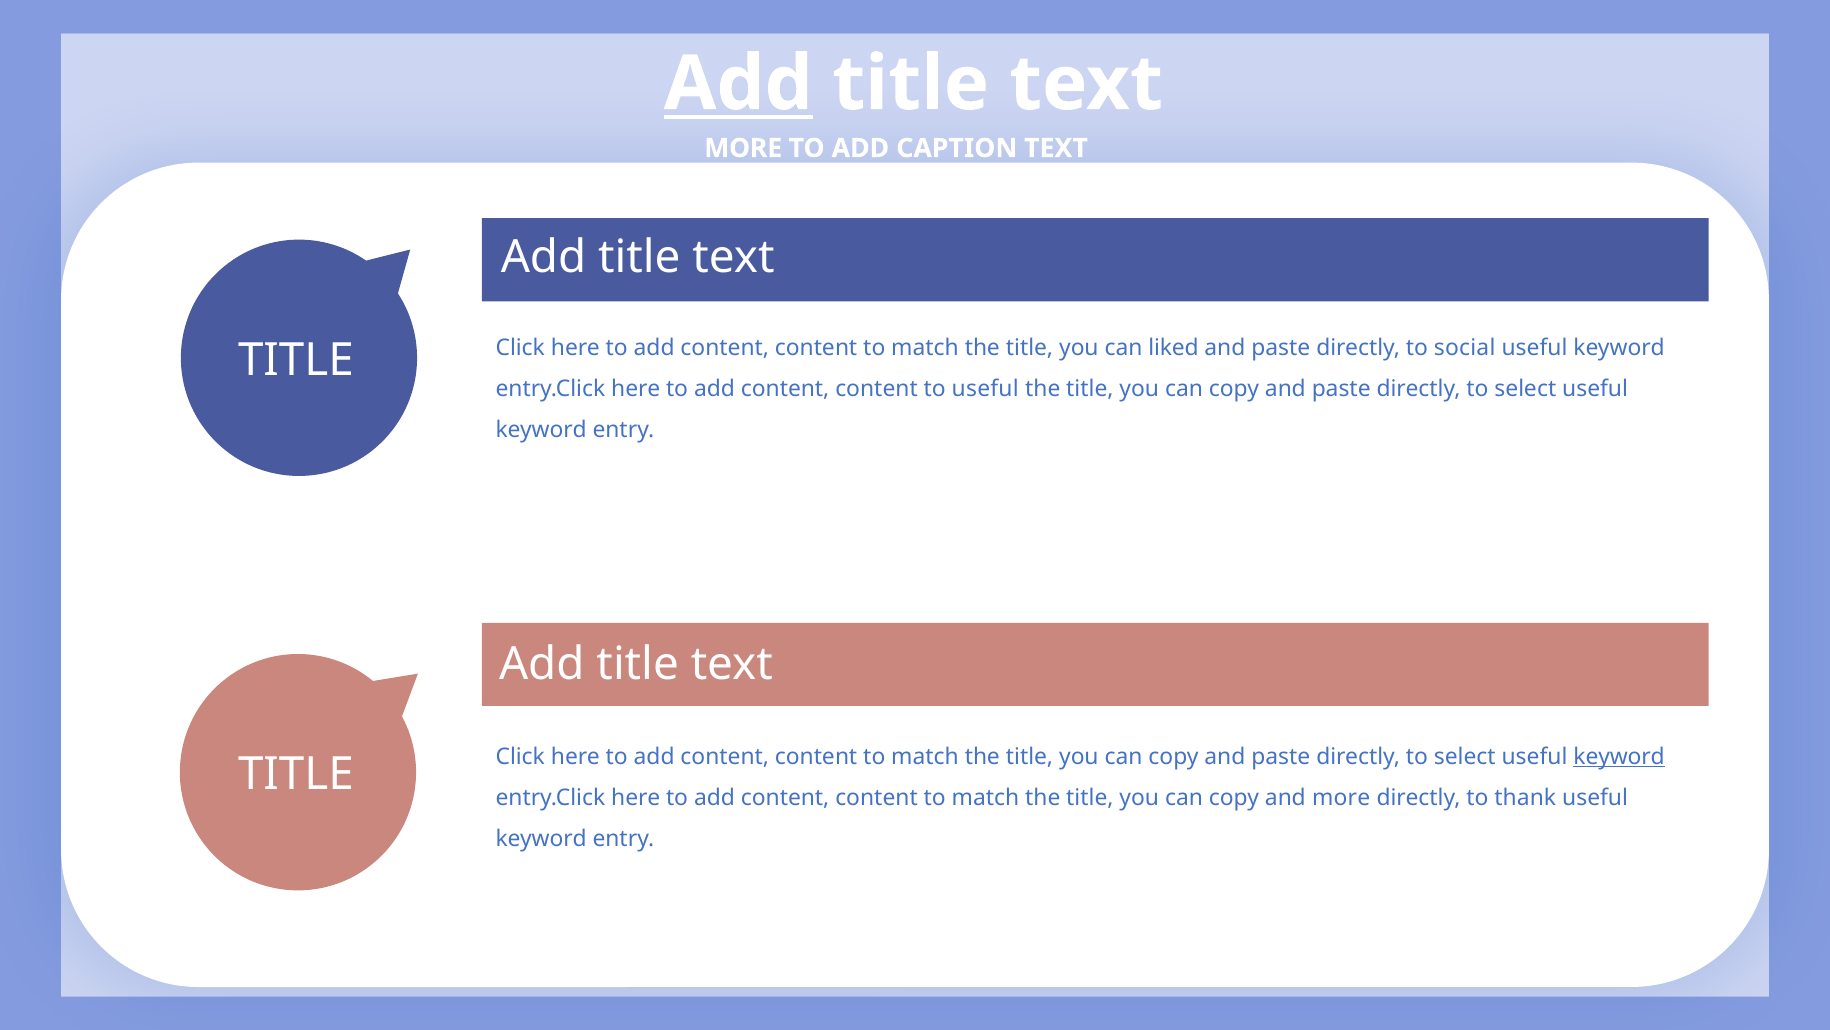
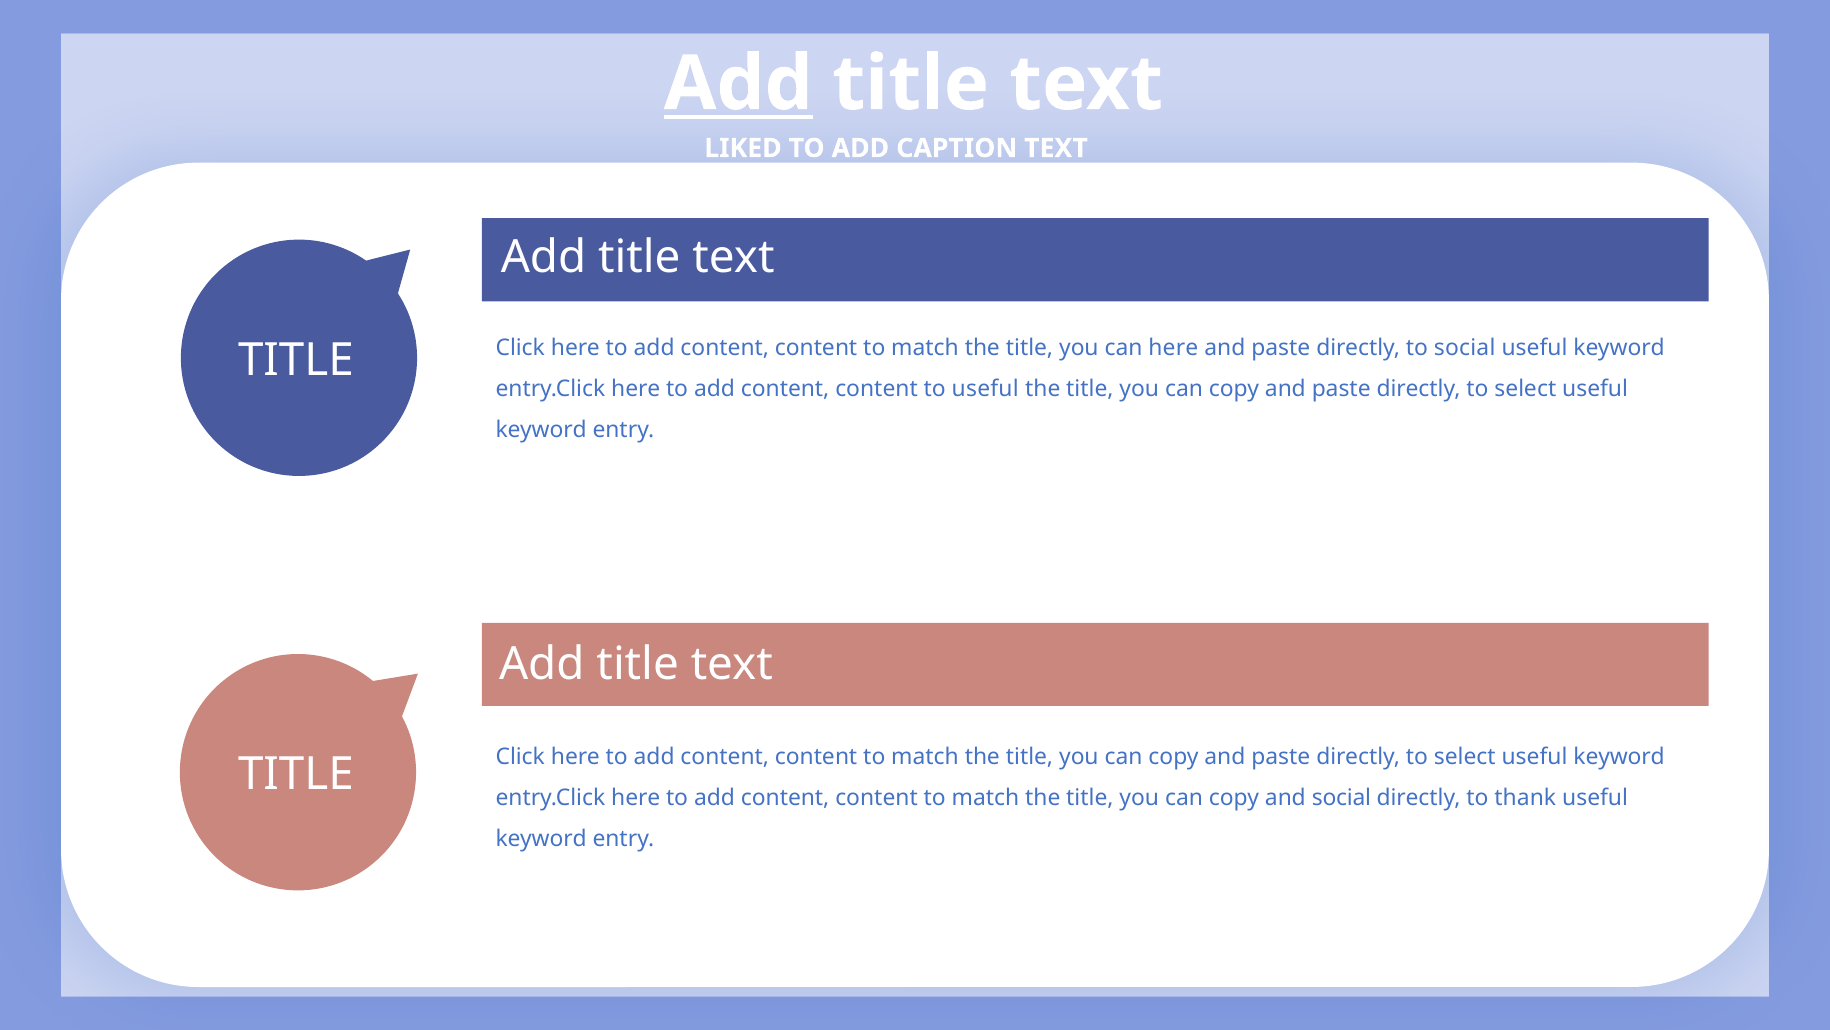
MORE at (743, 148): MORE -> LIKED
can liked: liked -> here
keyword at (1619, 756) underline: present -> none
and more: more -> social
